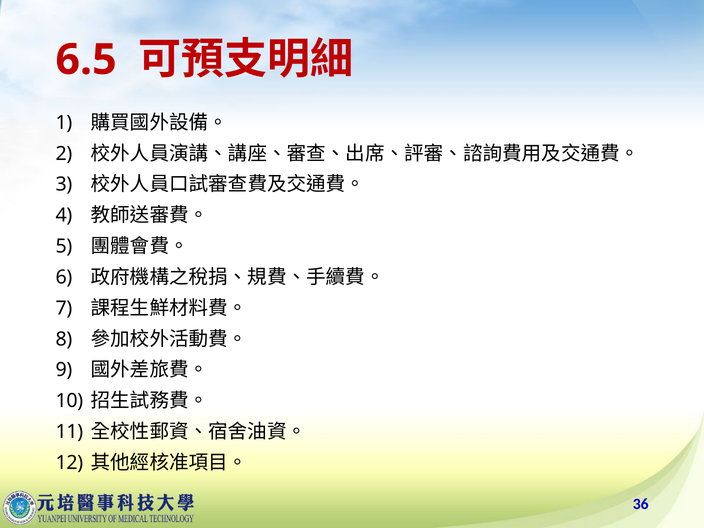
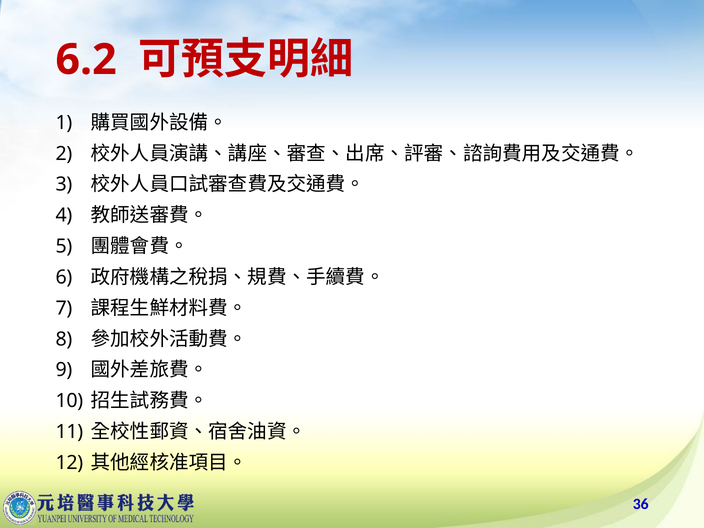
6.5: 6.5 -> 6.2
